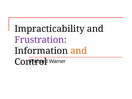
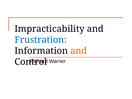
Frustration colour: purple -> blue
